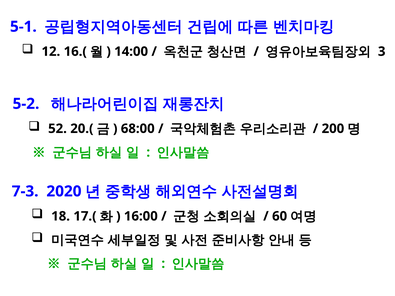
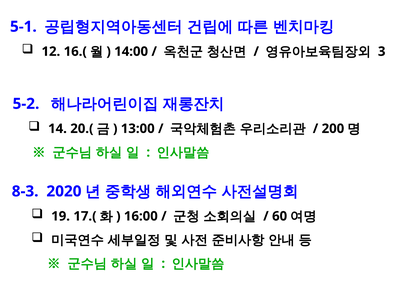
52: 52 -> 14
68:00: 68:00 -> 13:00
7-3: 7-3 -> 8-3
18: 18 -> 19
